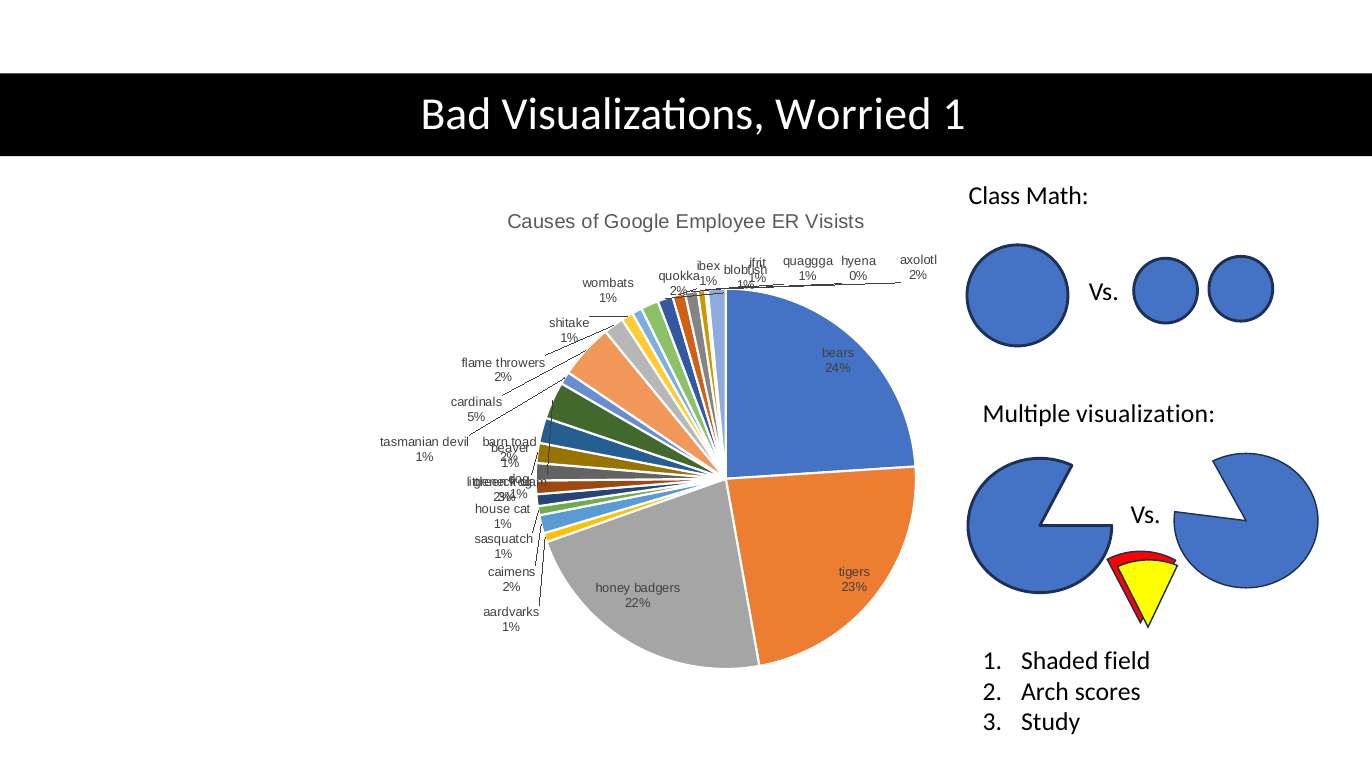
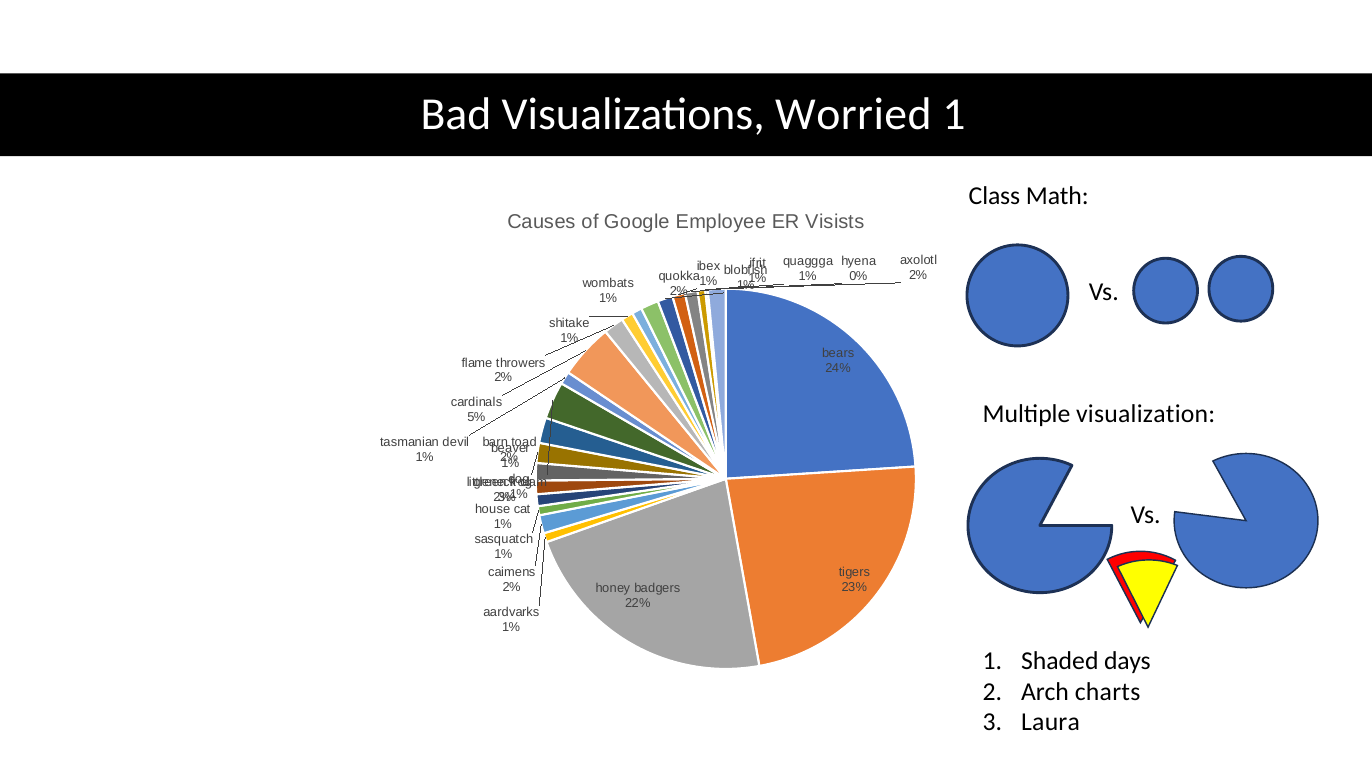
field: field -> days
scores: scores -> charts
Study: Study -> Laura
